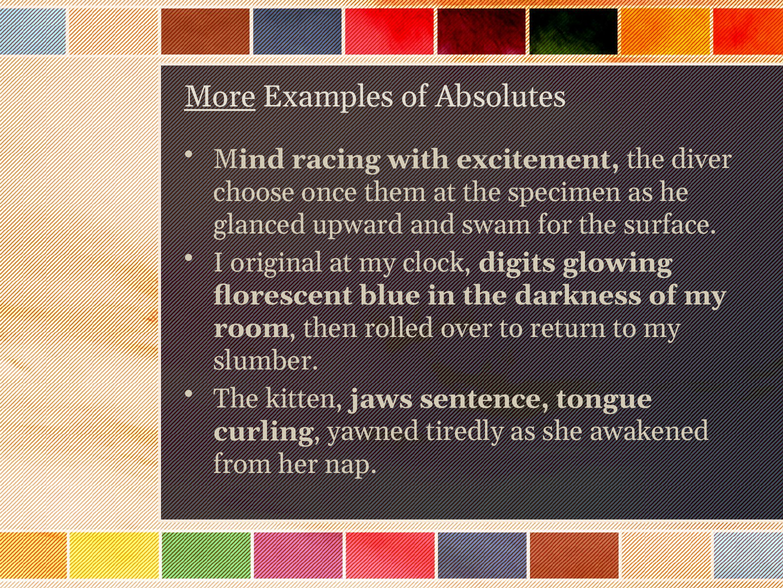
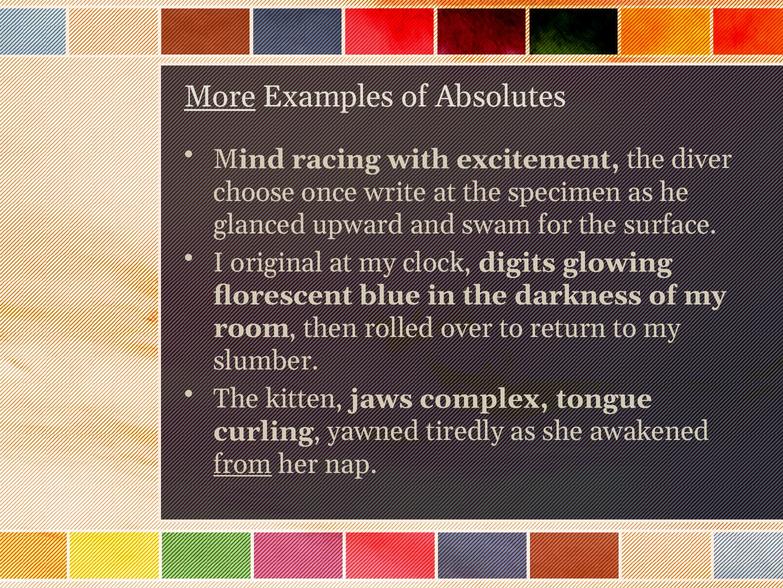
them: them -> write
sentence: sentence -> complex
from underline: none -> present
